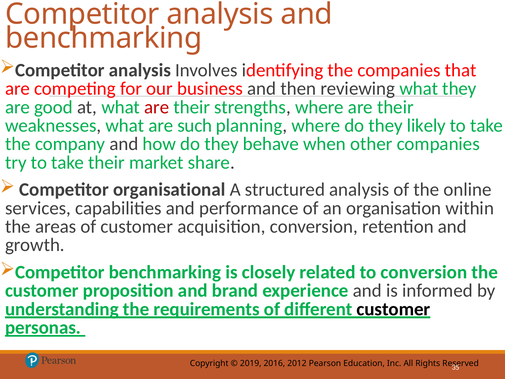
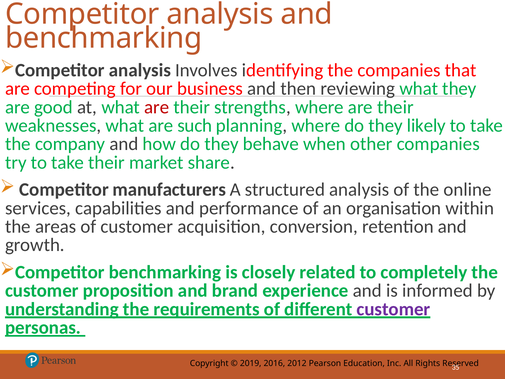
organisational: organisational -> manufacturers
to conversion: conversion -> completely
customer at (393, 309) colour: black -> purple
